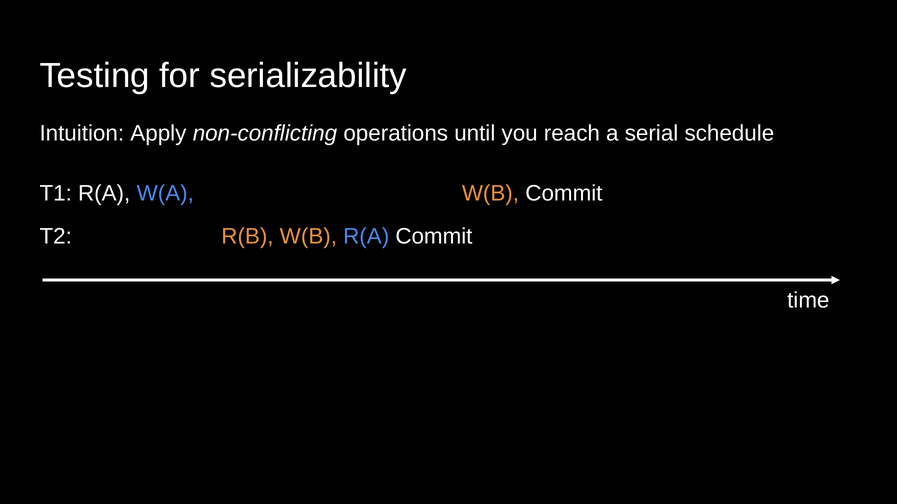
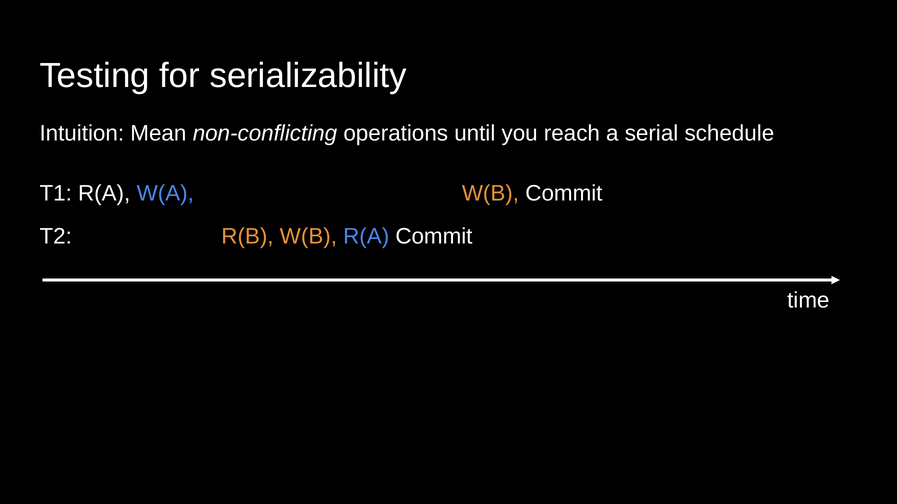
Apply: Apply -> Mean
